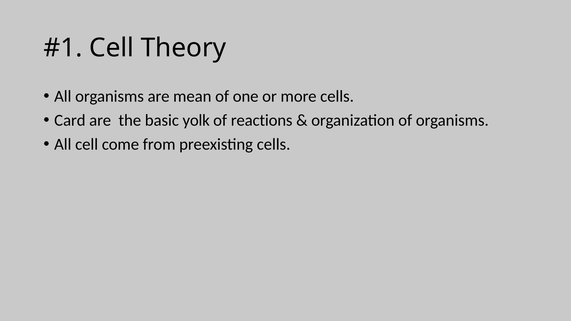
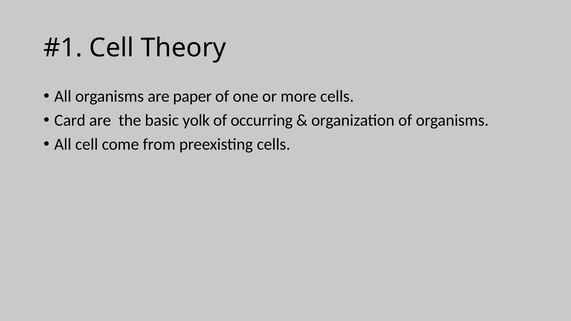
mean: mean -> paper
reactions: reactions -> occurring
